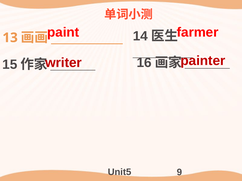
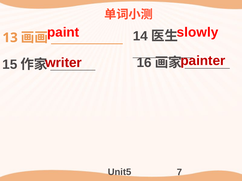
farmer: farmer -> slowly
9: 9 -> 7
